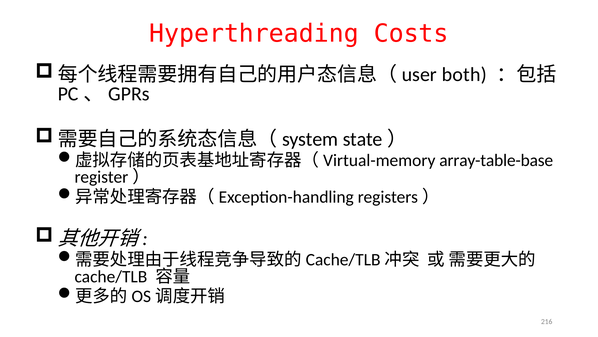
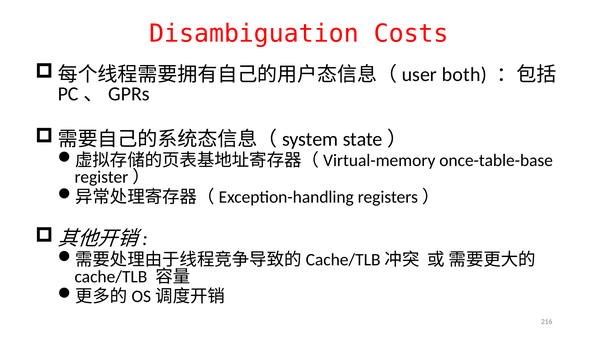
Hyperthreading: Hyperthreading -> Disambiguation
array-table-base: array-table-base -> once-table-base
